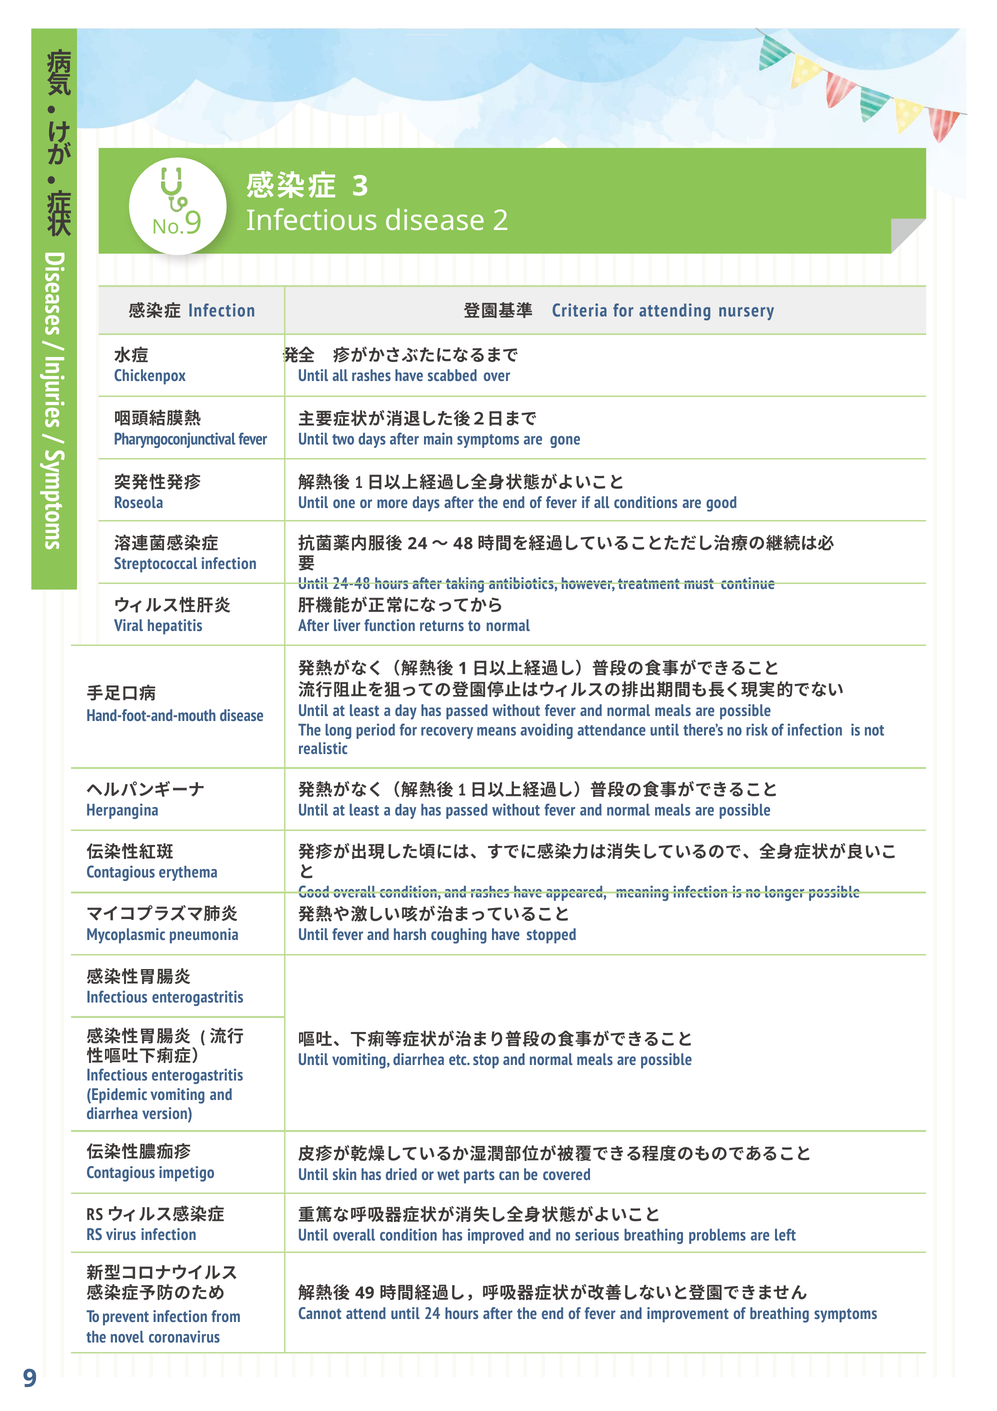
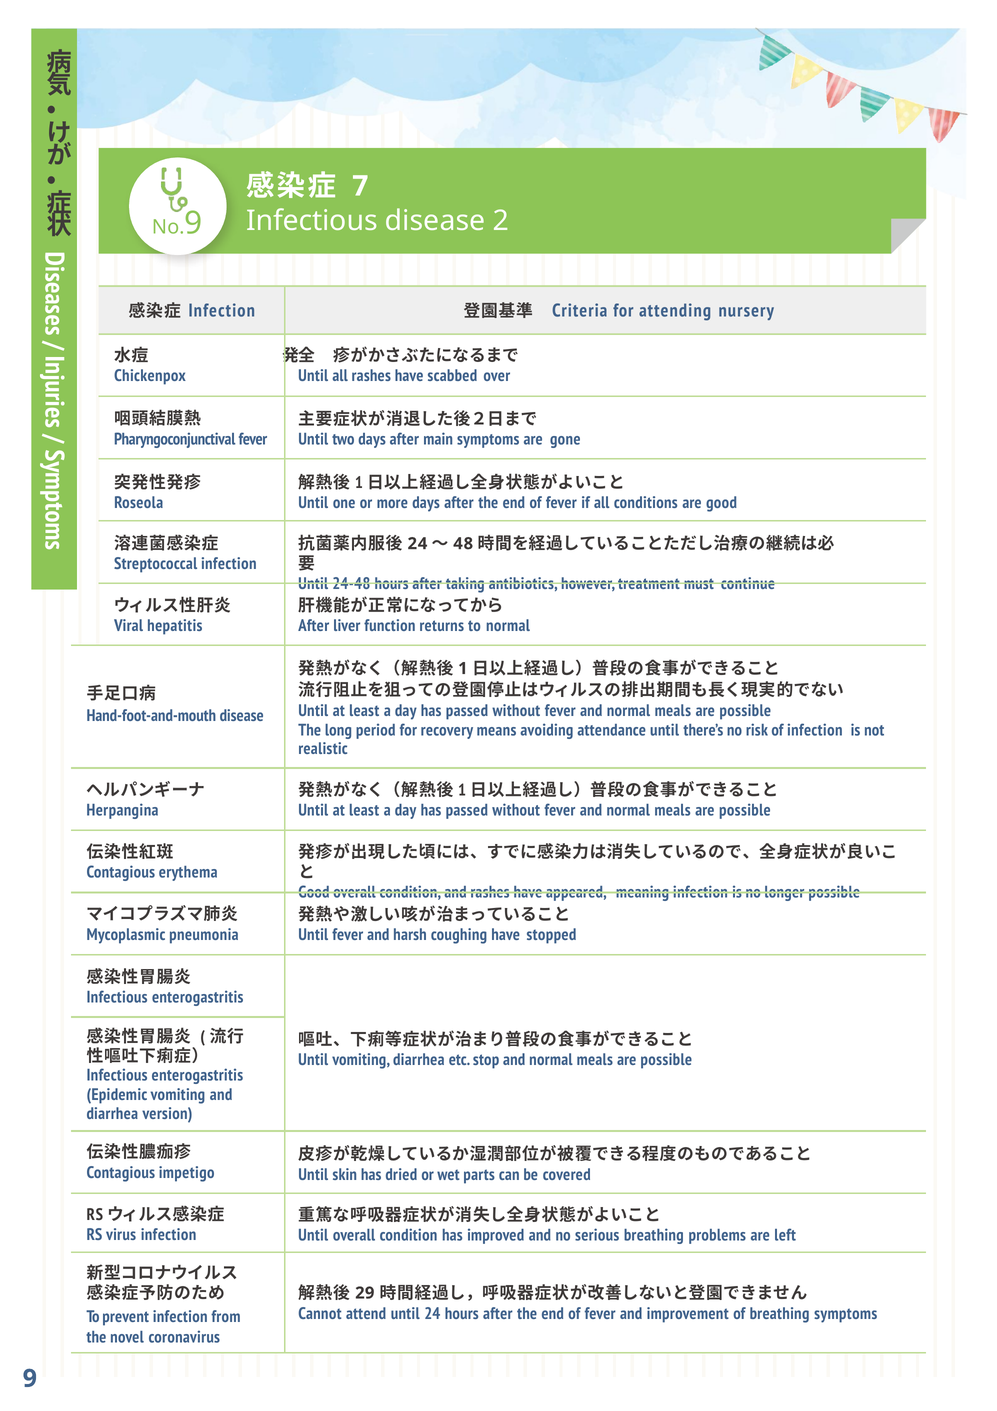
3: 3 -> 7
49: 49 -> 29
